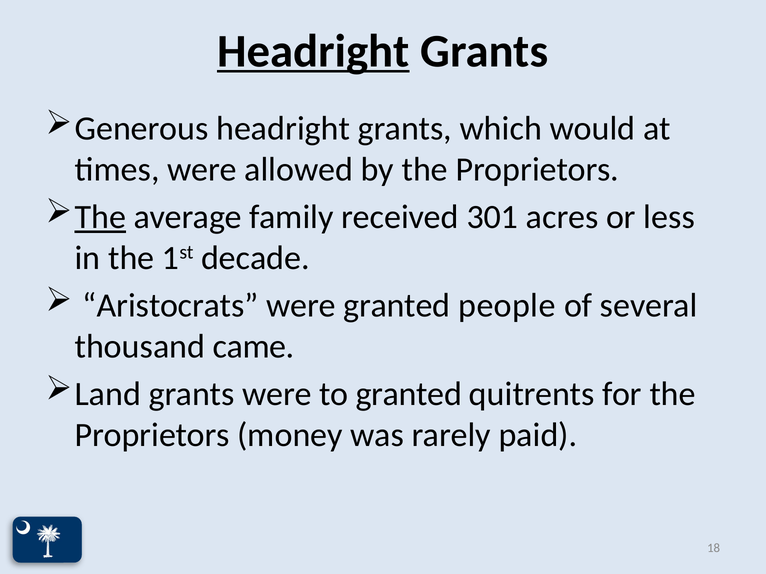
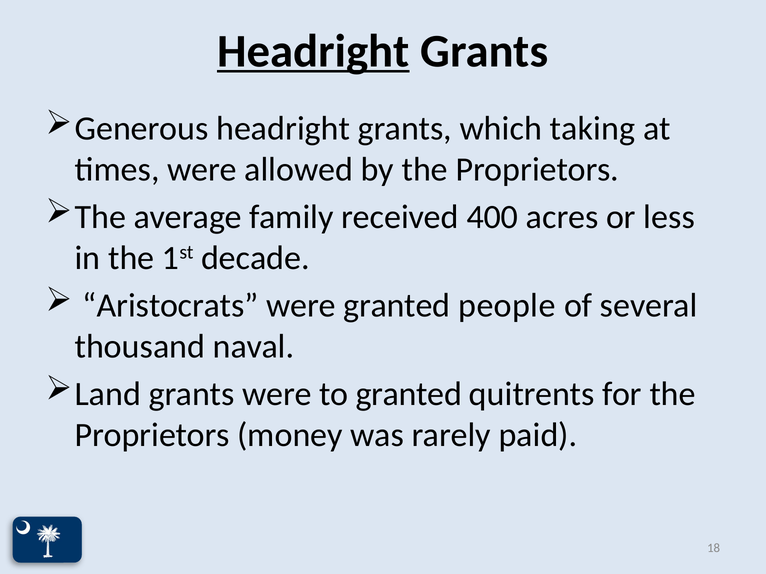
would: would -> taking
The at (100, 217) underline: present -> none
301: 301 -> 400
came: came -> naval
